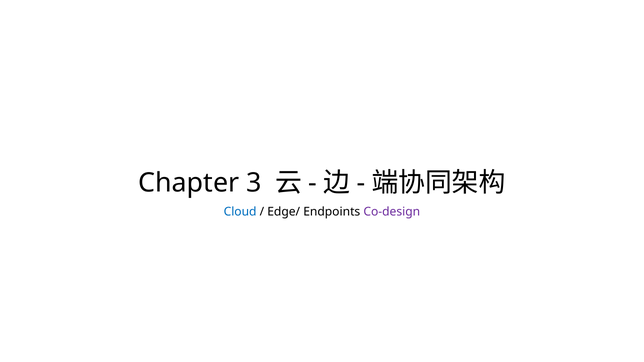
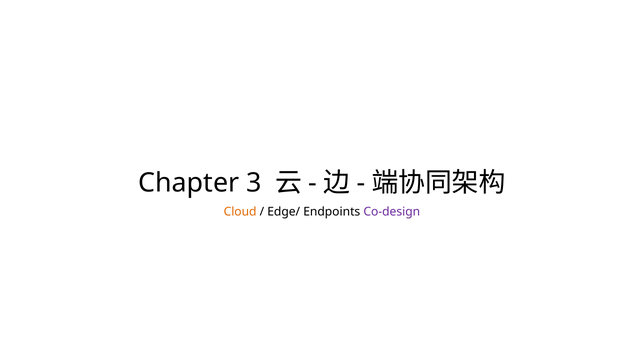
Cloud colour: blue -> orange
